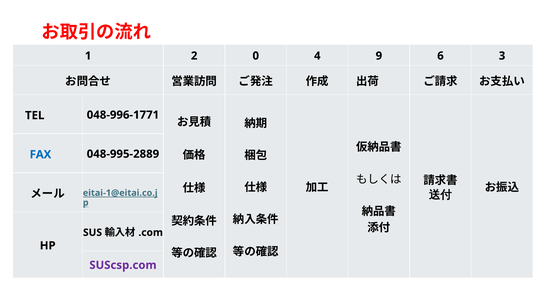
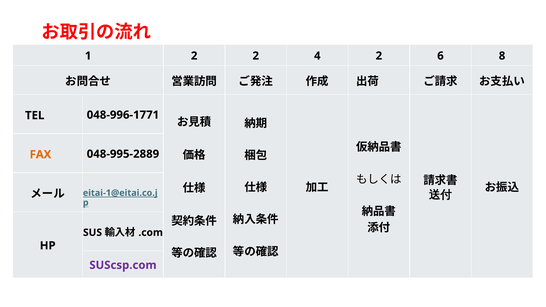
2 0: 0 -> 2
4 9: 9 -> 2
3: 3 -> 8
FAX colour: blue -> orange
